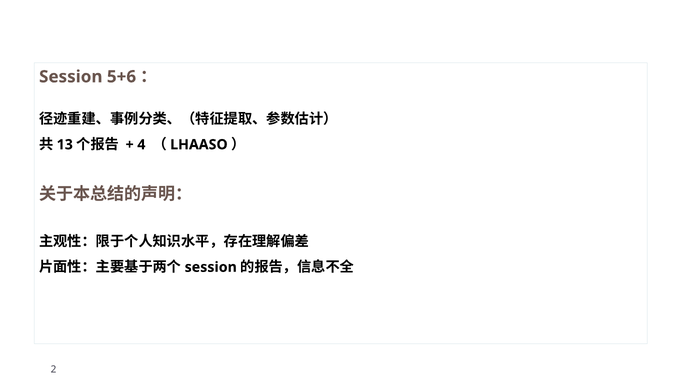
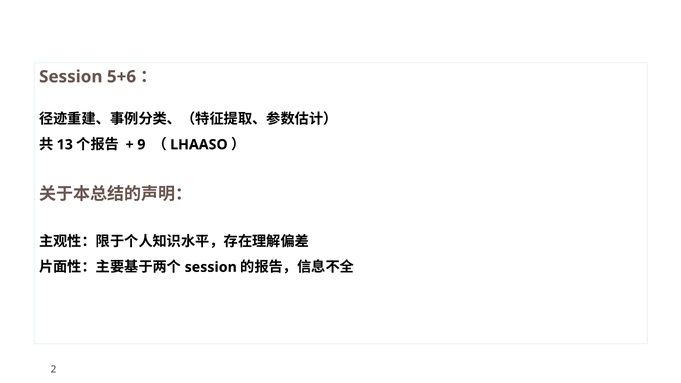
4: 4 -> 9
